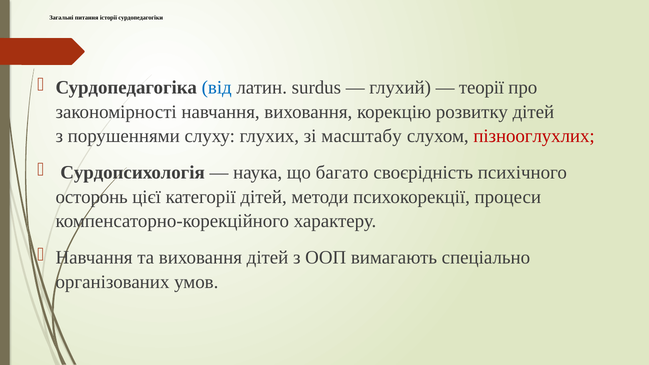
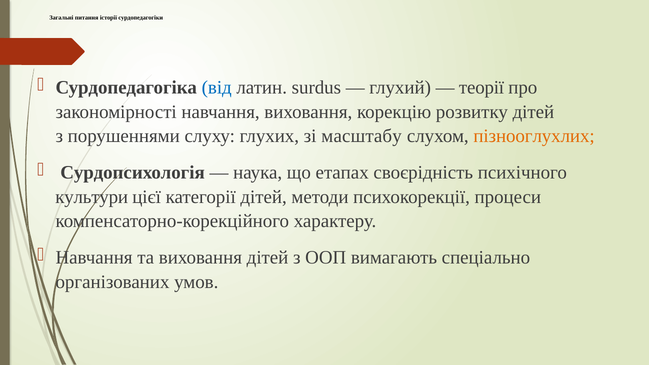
пізнооглухлих colour: red -> orange
багато: багато -> етапах
осторонь: осторонь -> культури
